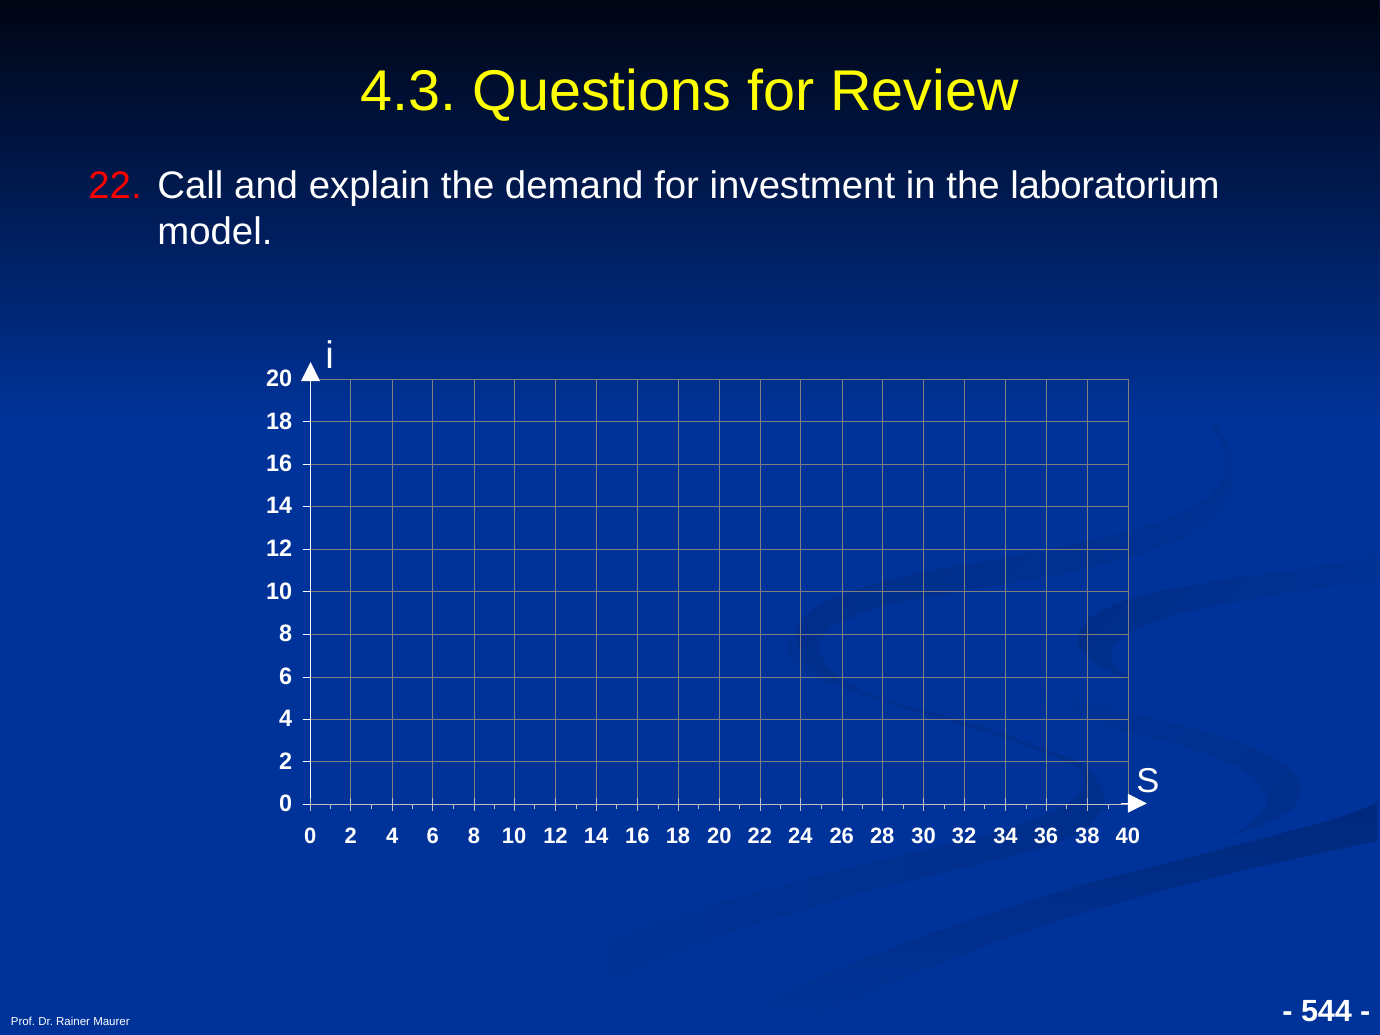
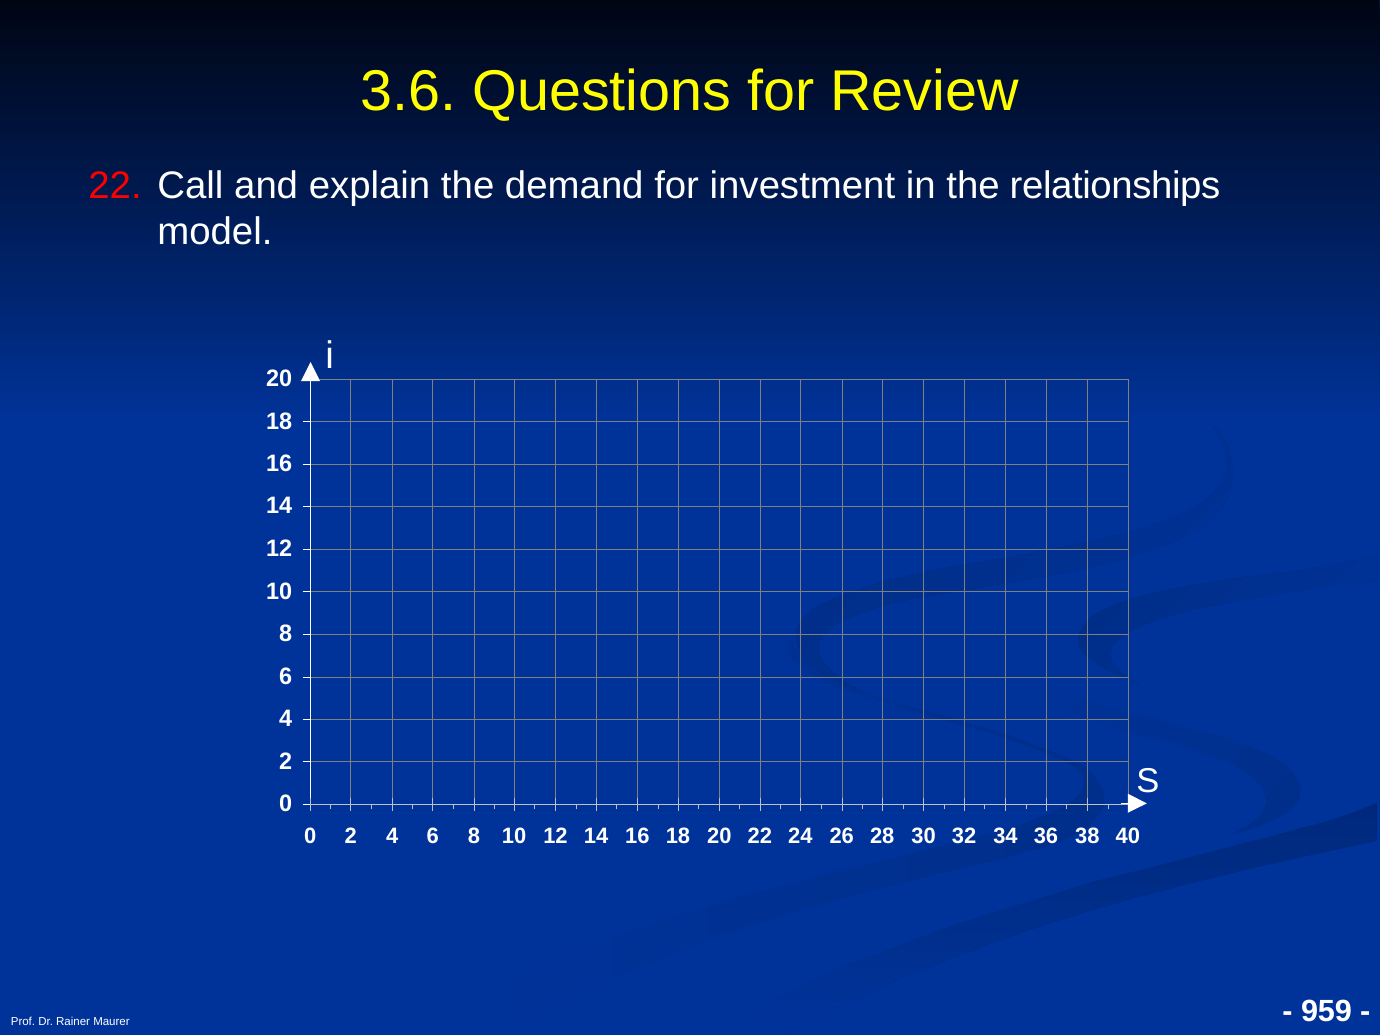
4.3: 4.3 -> 3.6
laboratorium: laboratorium -> relationships
544: 544 -> 959
